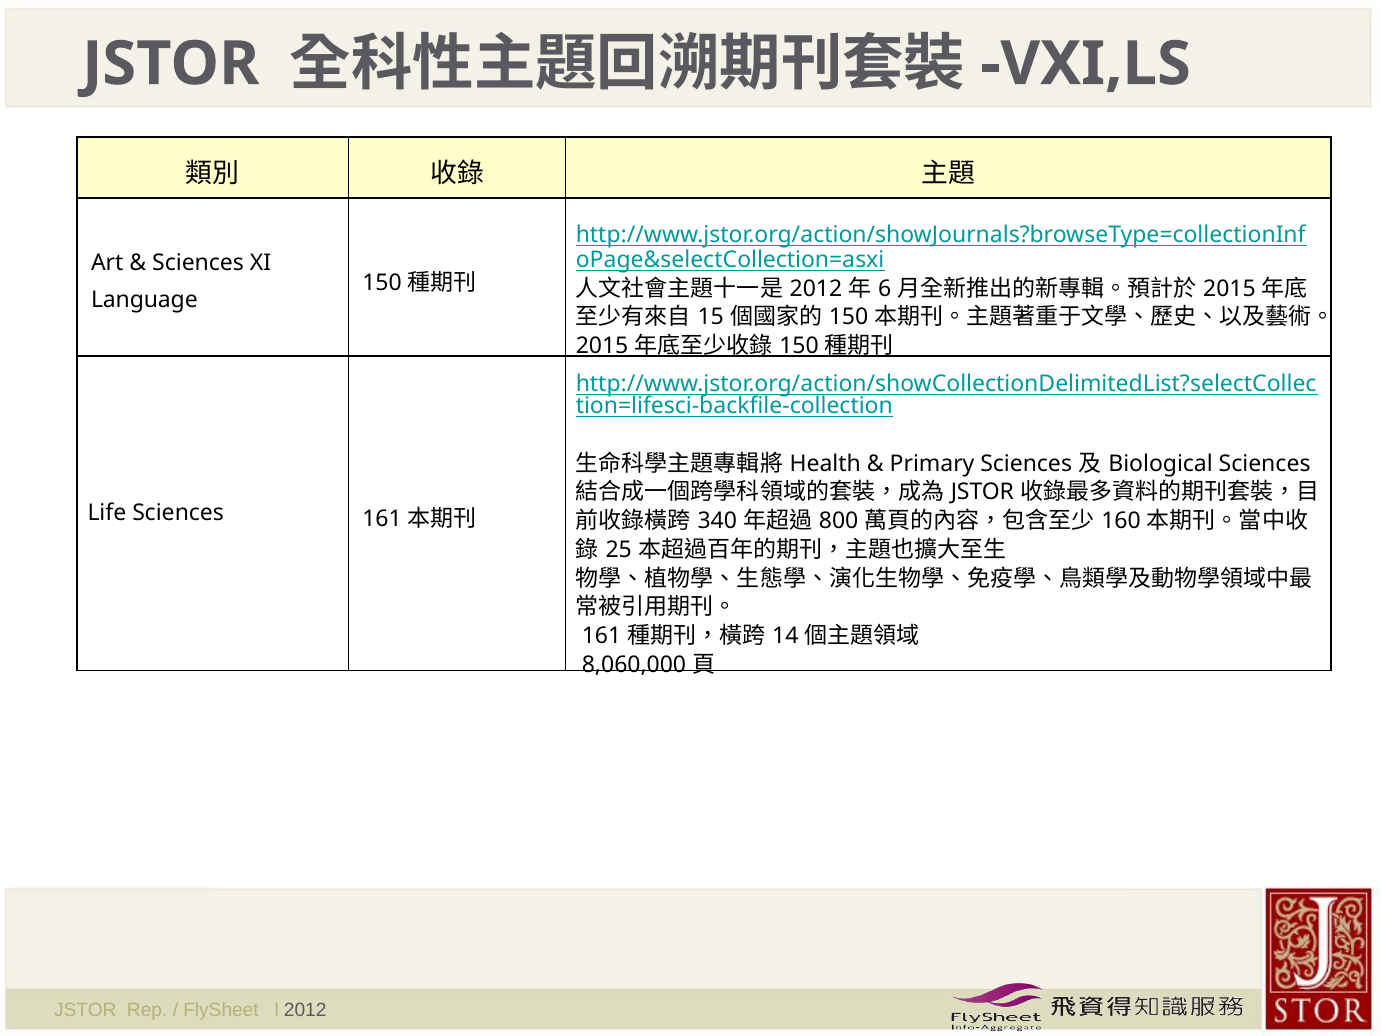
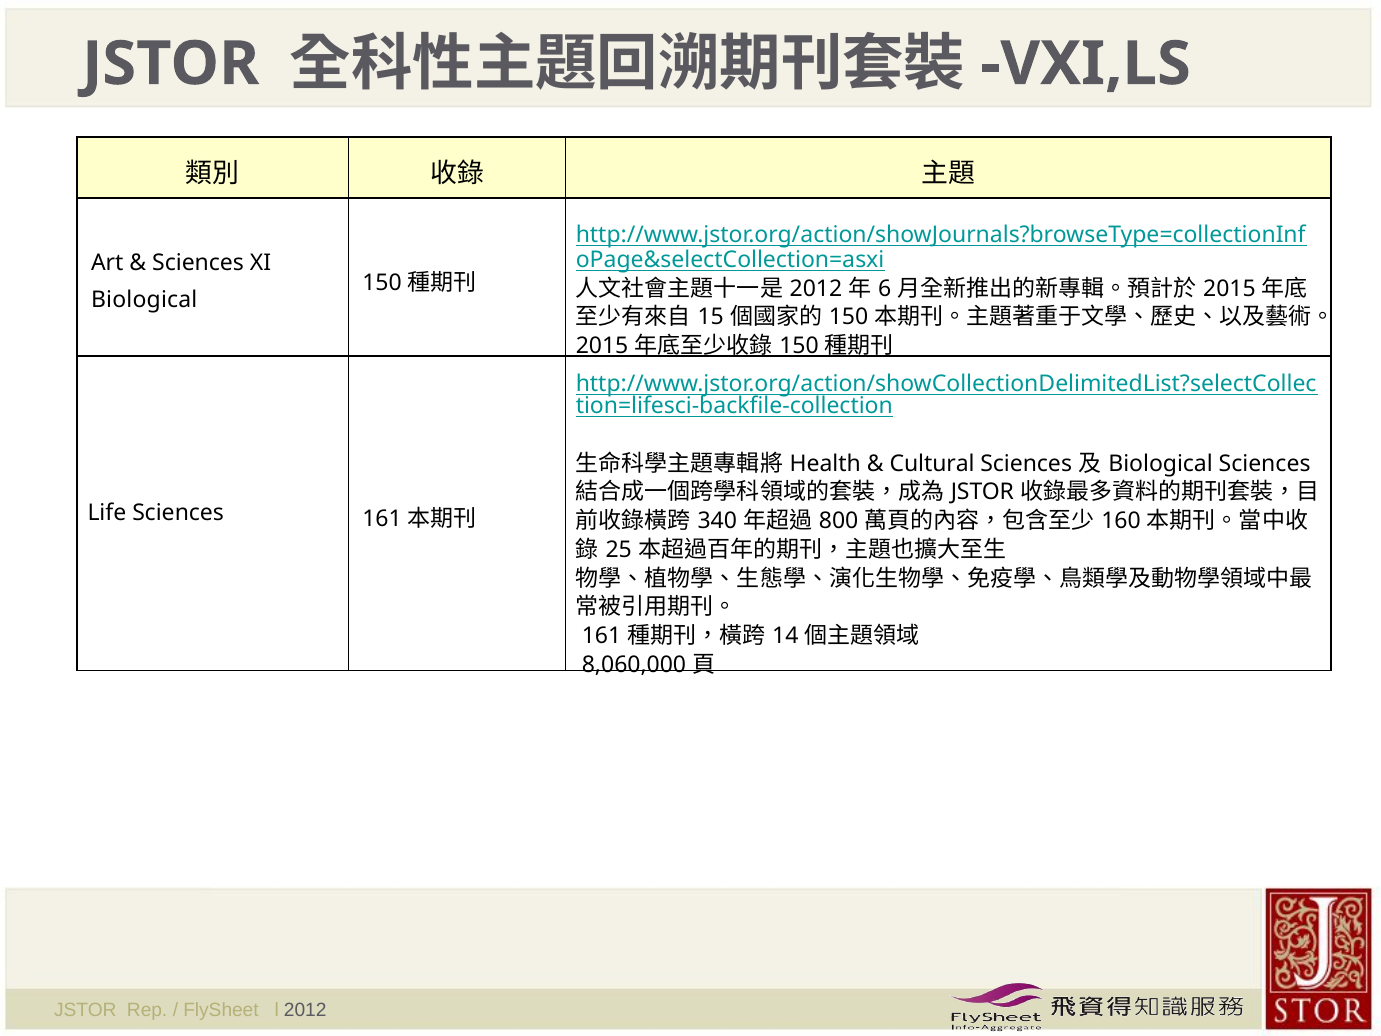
Language at (144, 300): Language -> Biological
Primary: Primary -> Cultural
